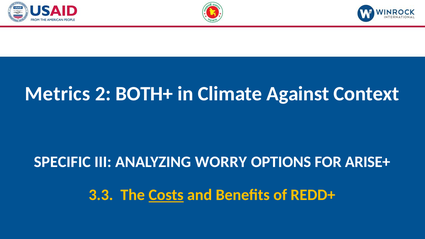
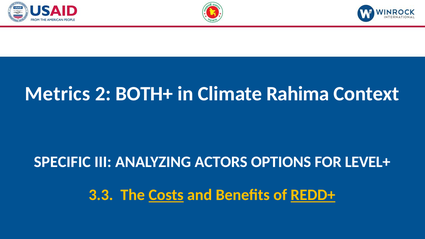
Against: Against -> Rahima
WORRY: WORRY -> ACTORS
ARISE+: ARISE+ -> LEVEL+
REDD+ underline: none -> present
